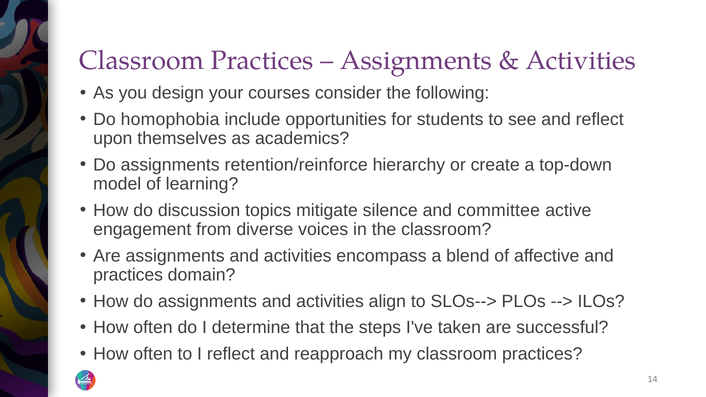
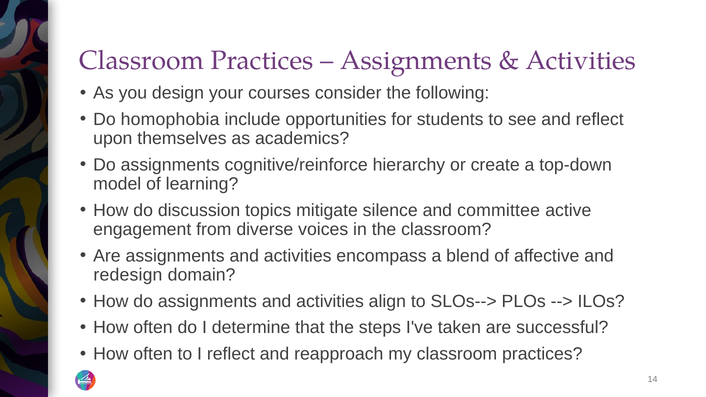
retention/reinforce: retention/reinforce -> cognitive/reinforce
practices at (128, 275): practices -> redesign
